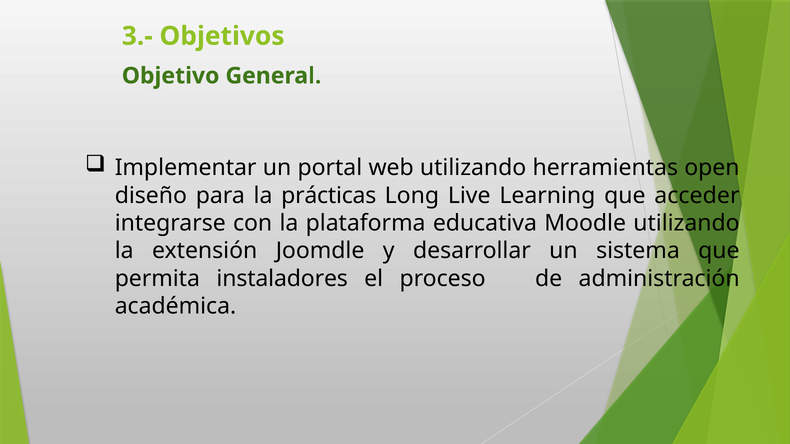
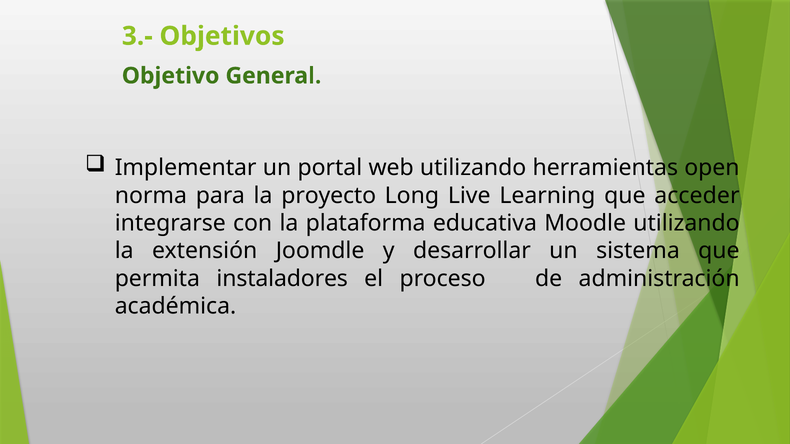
diseño: diseño -> norma
prácticas: prácticas -> proyecto
